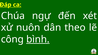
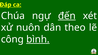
đến underline: none -> present
